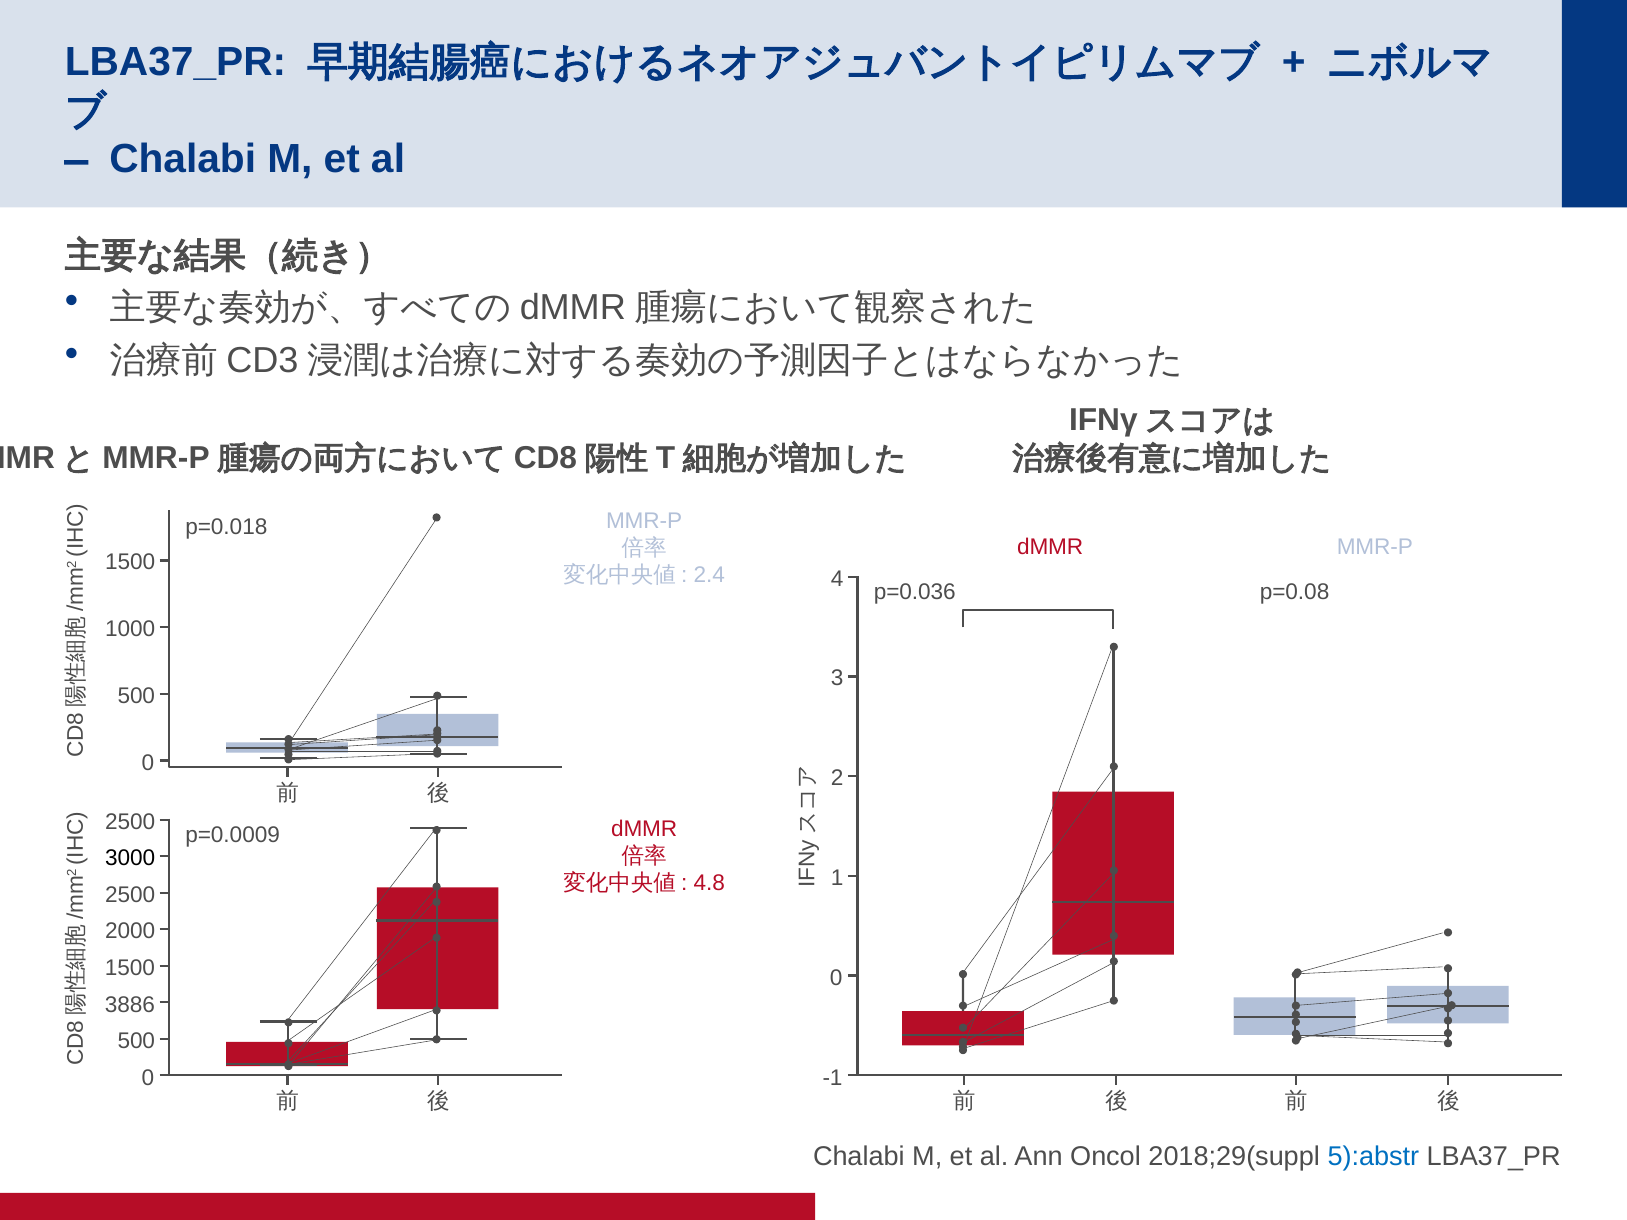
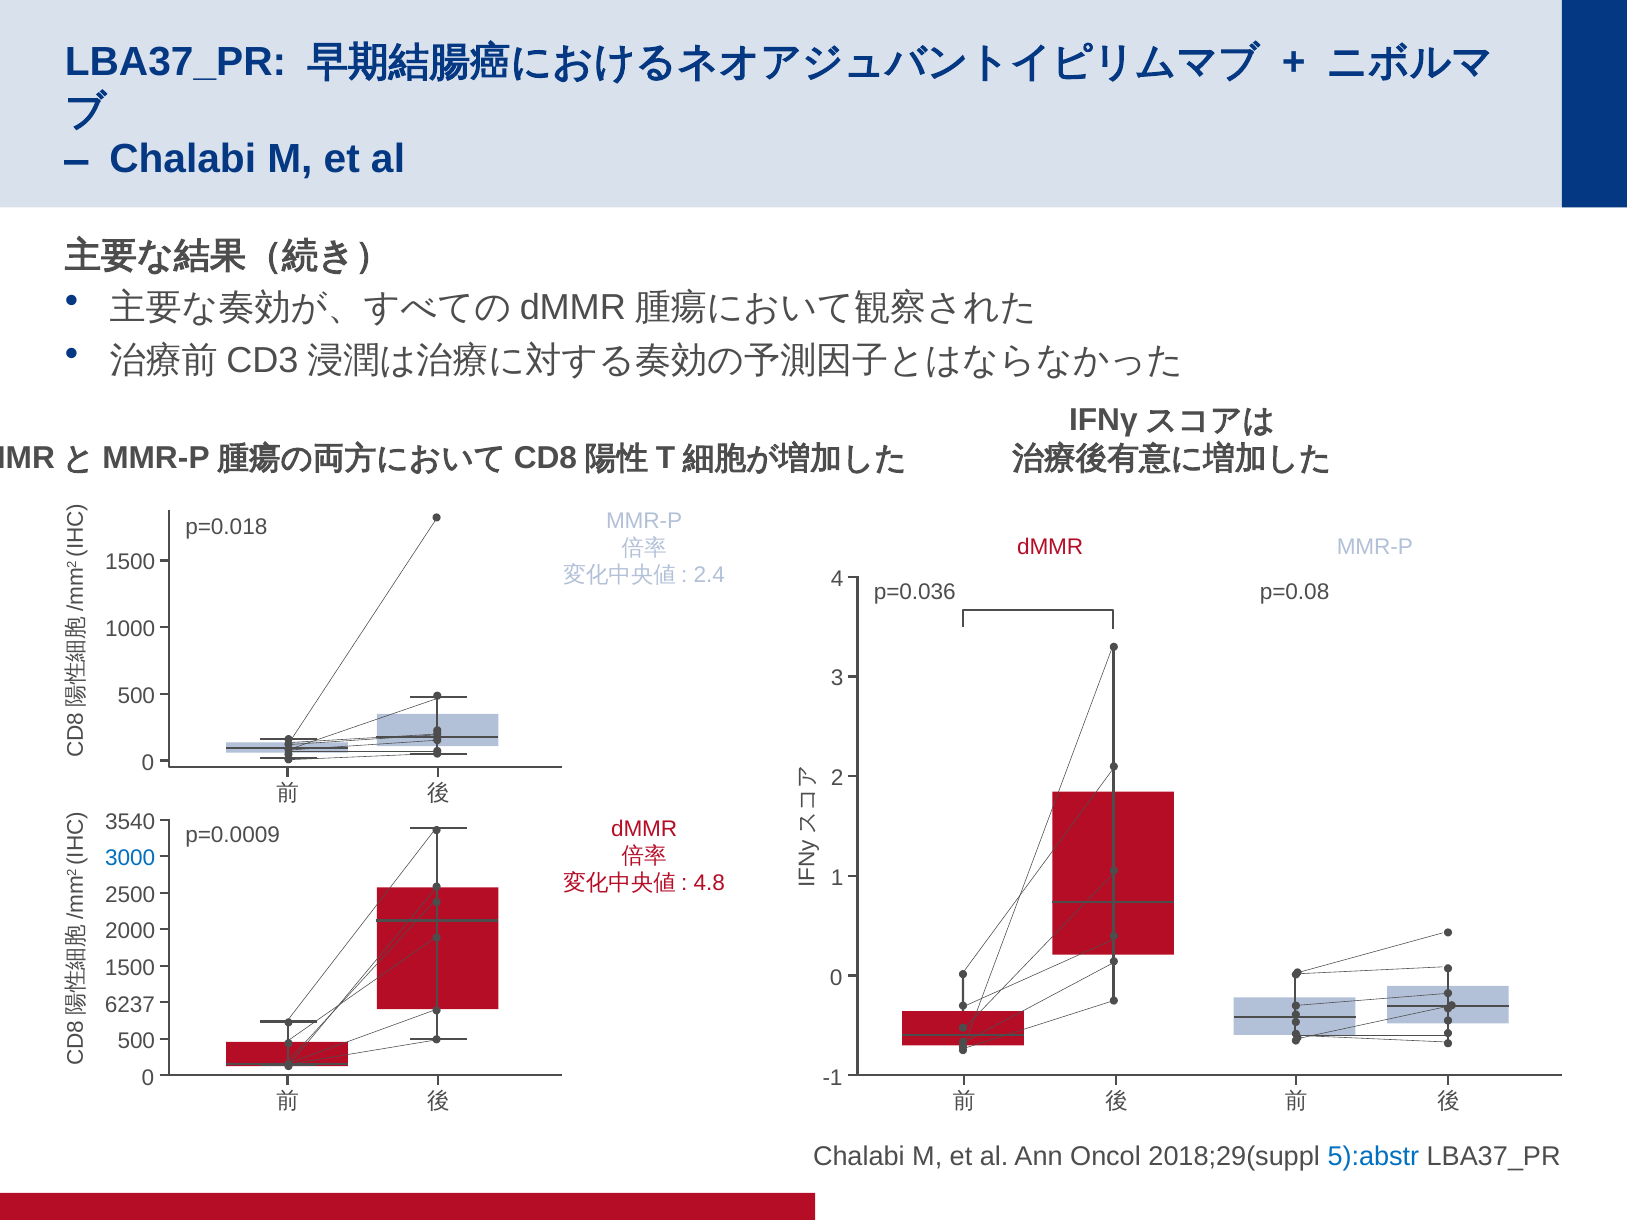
2500 at (130, 822): 2500 -> 3540
3000 colour: black -> blue
3886: 3886 -> 6237
